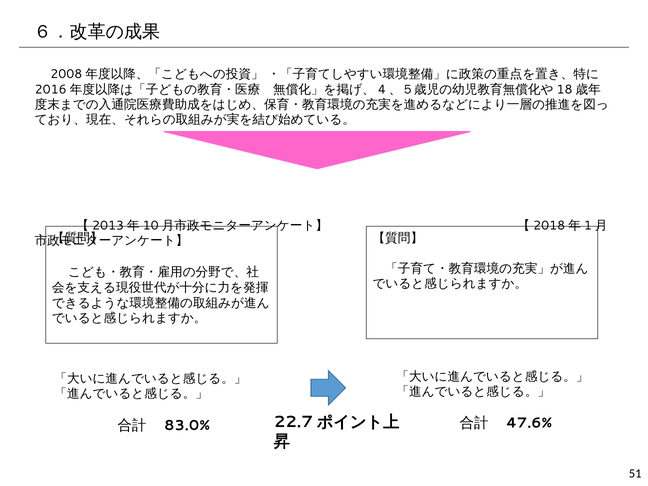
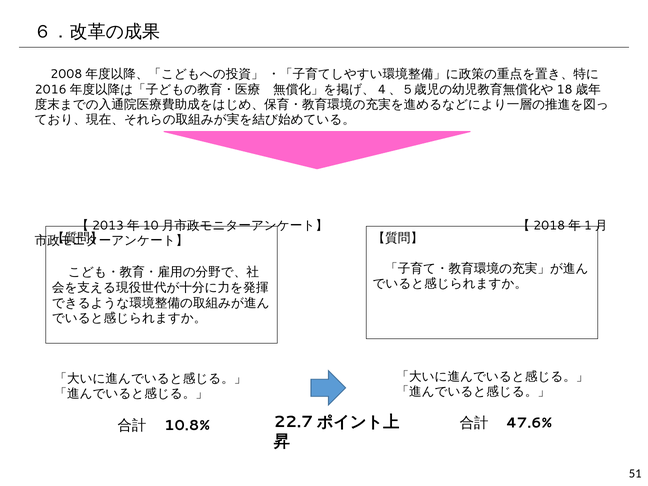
83.0%: 83.0% -> 10.8%
